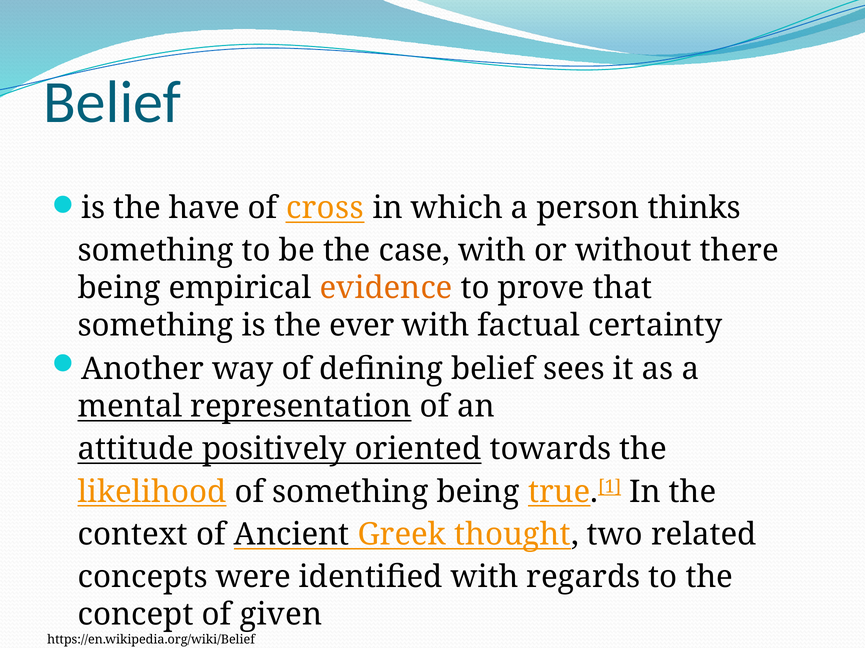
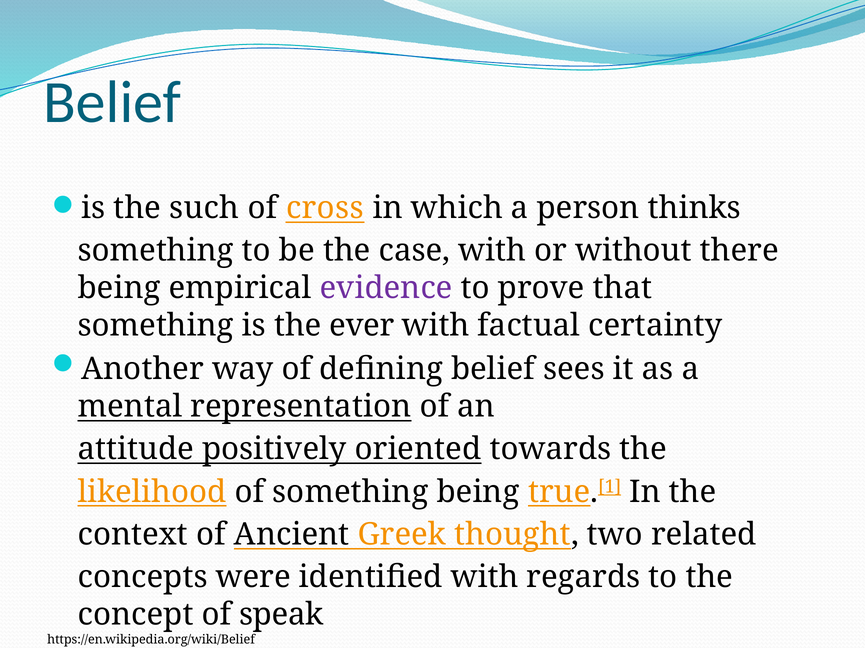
have: have -> such
evidence colour: orange -> purple
given: given -> speak
